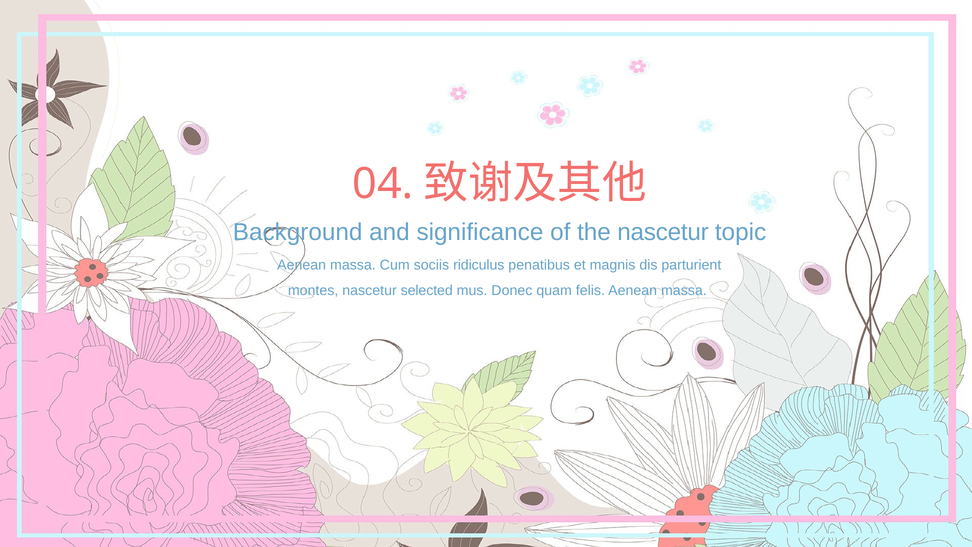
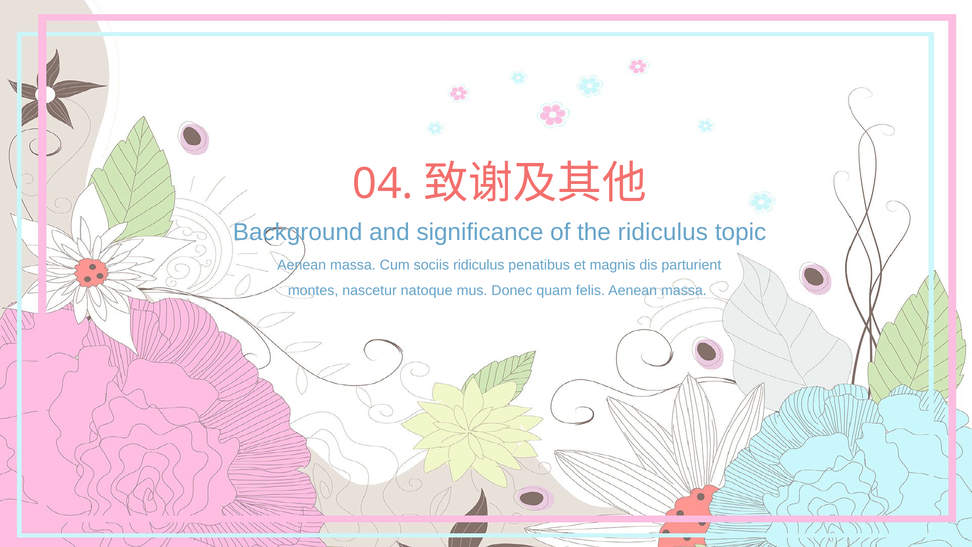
the nascetur: nascetur -> ridiculus
selected: selected -> natoque
